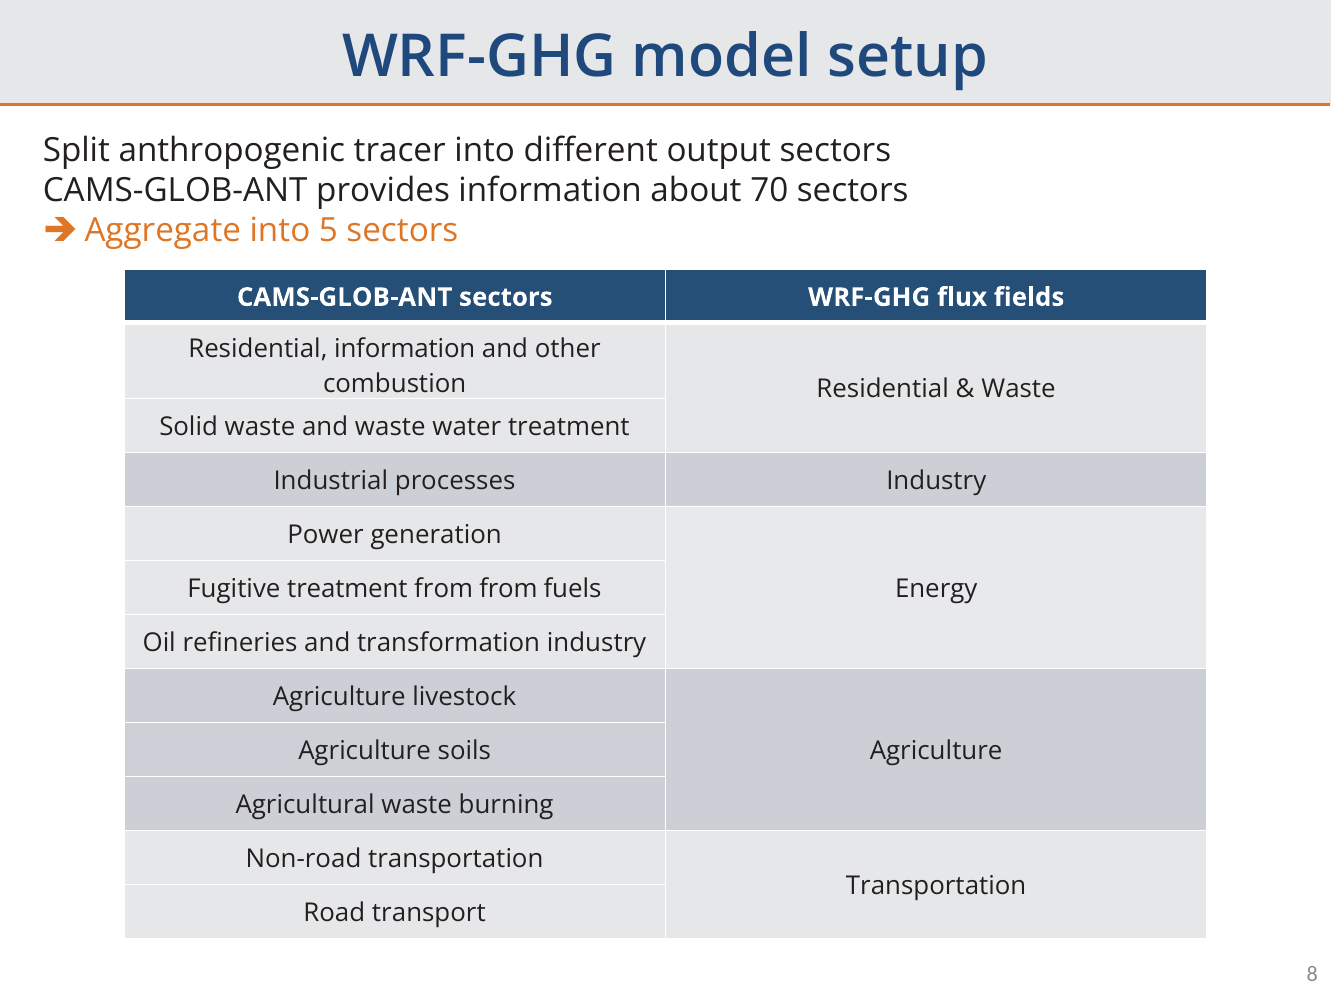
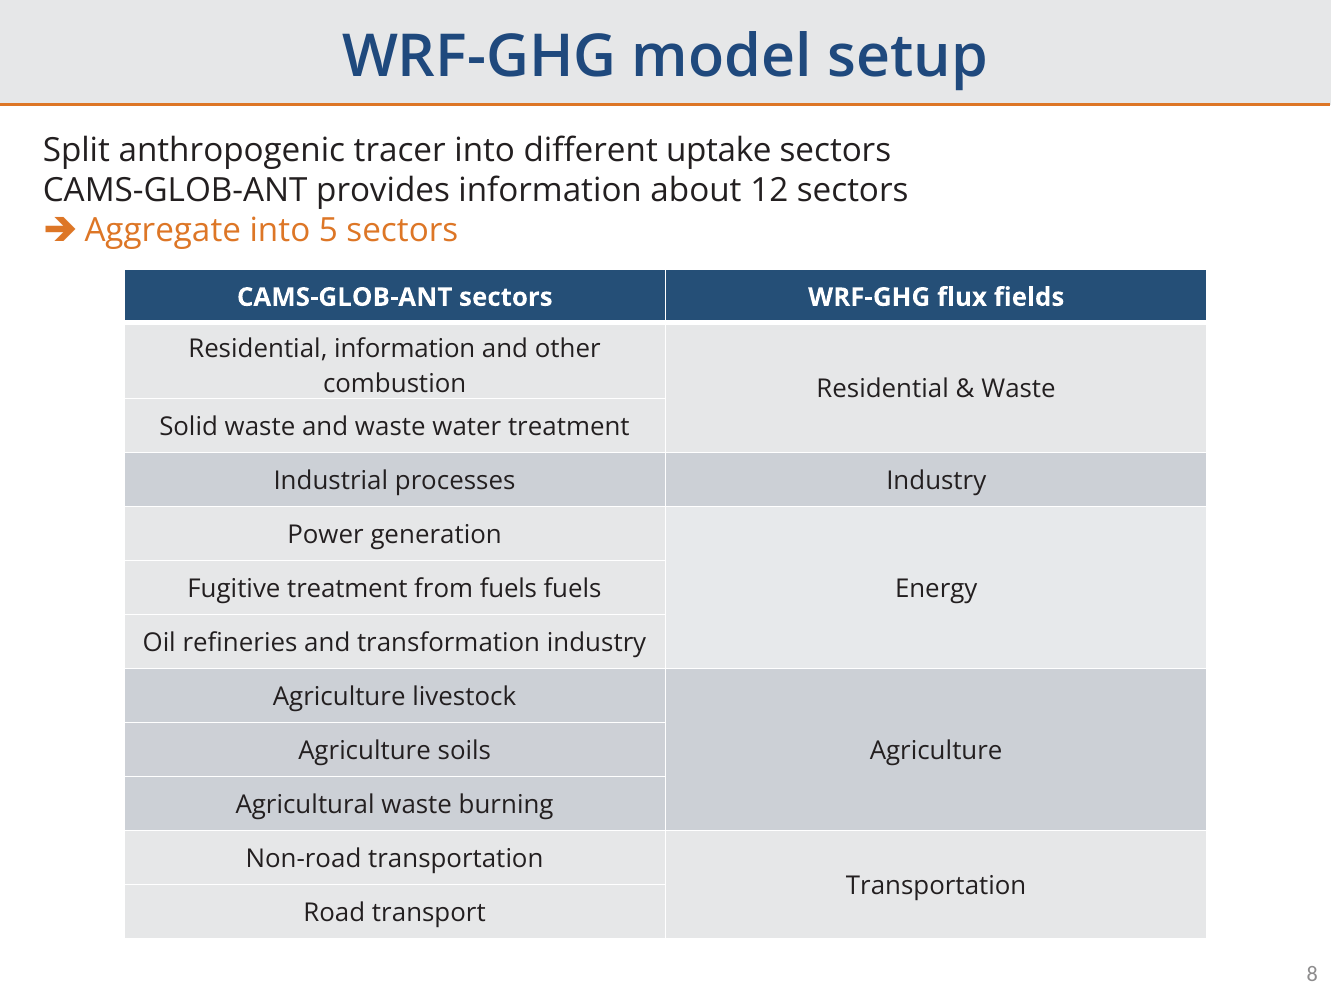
output: output -> uptake
70: 70 -> 12
from from: from -> fuels
